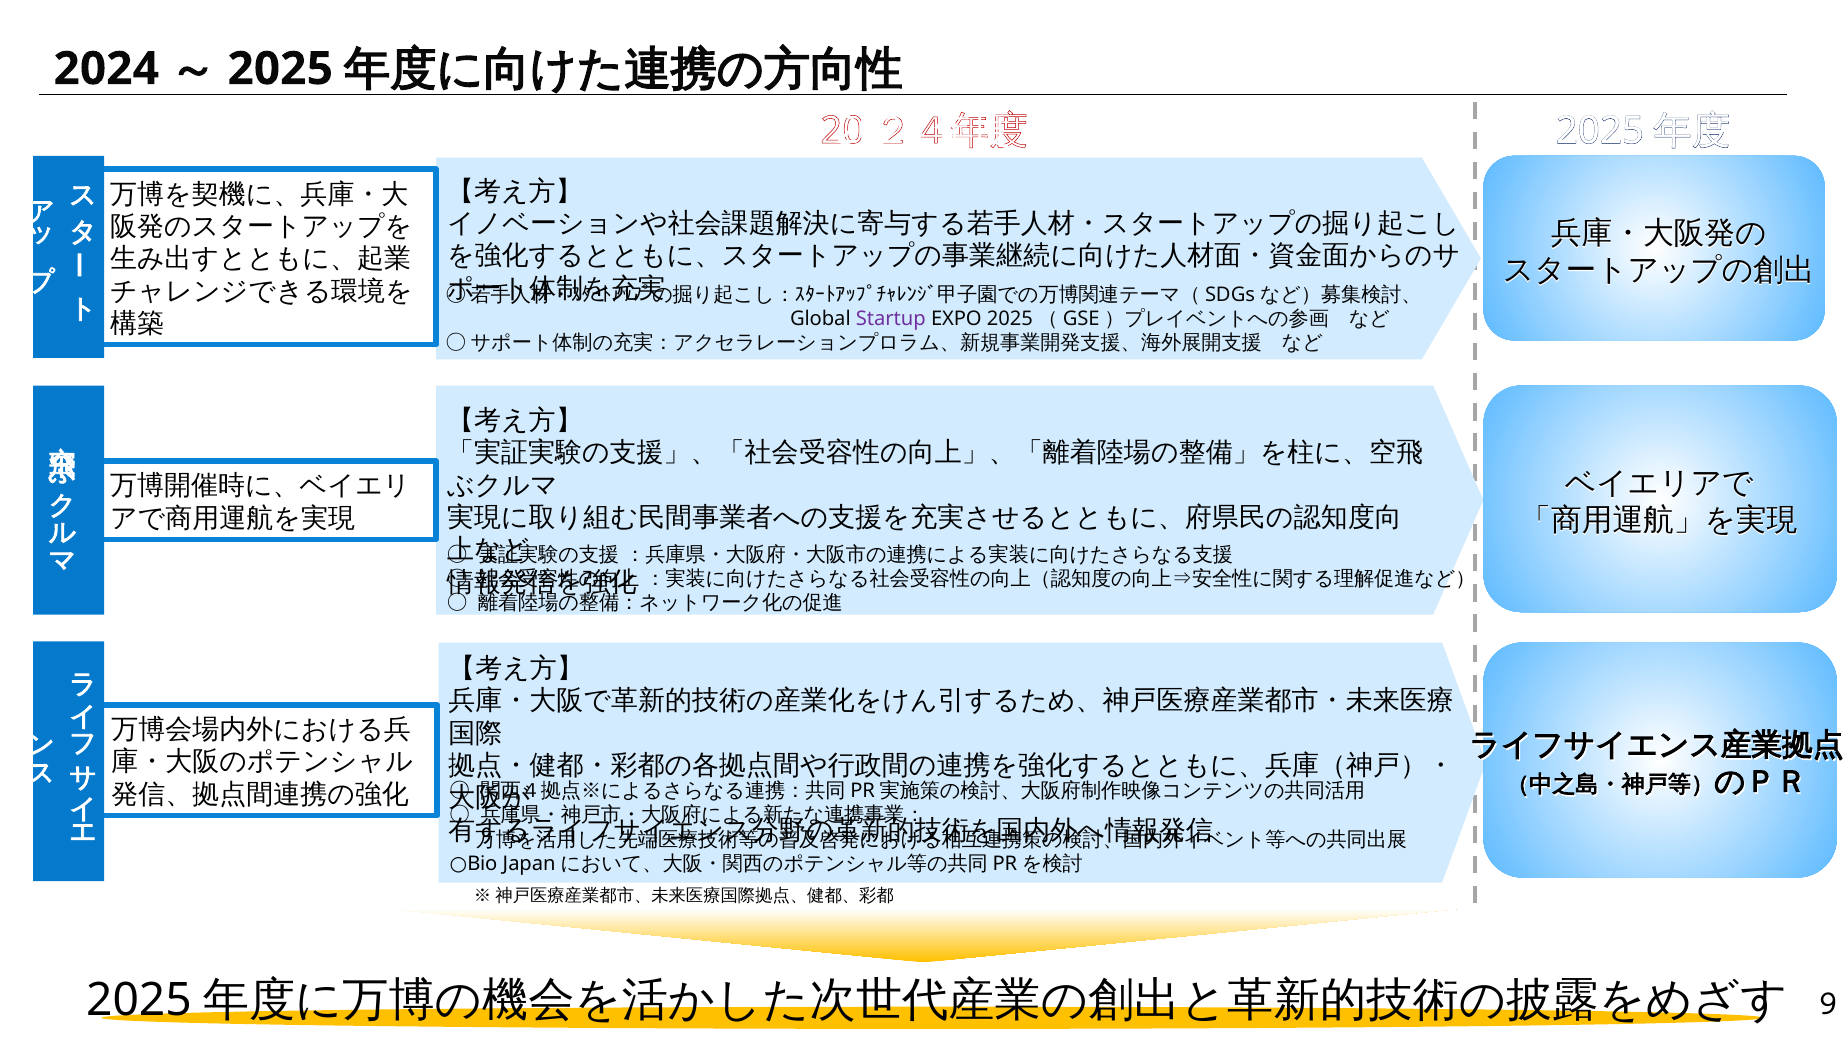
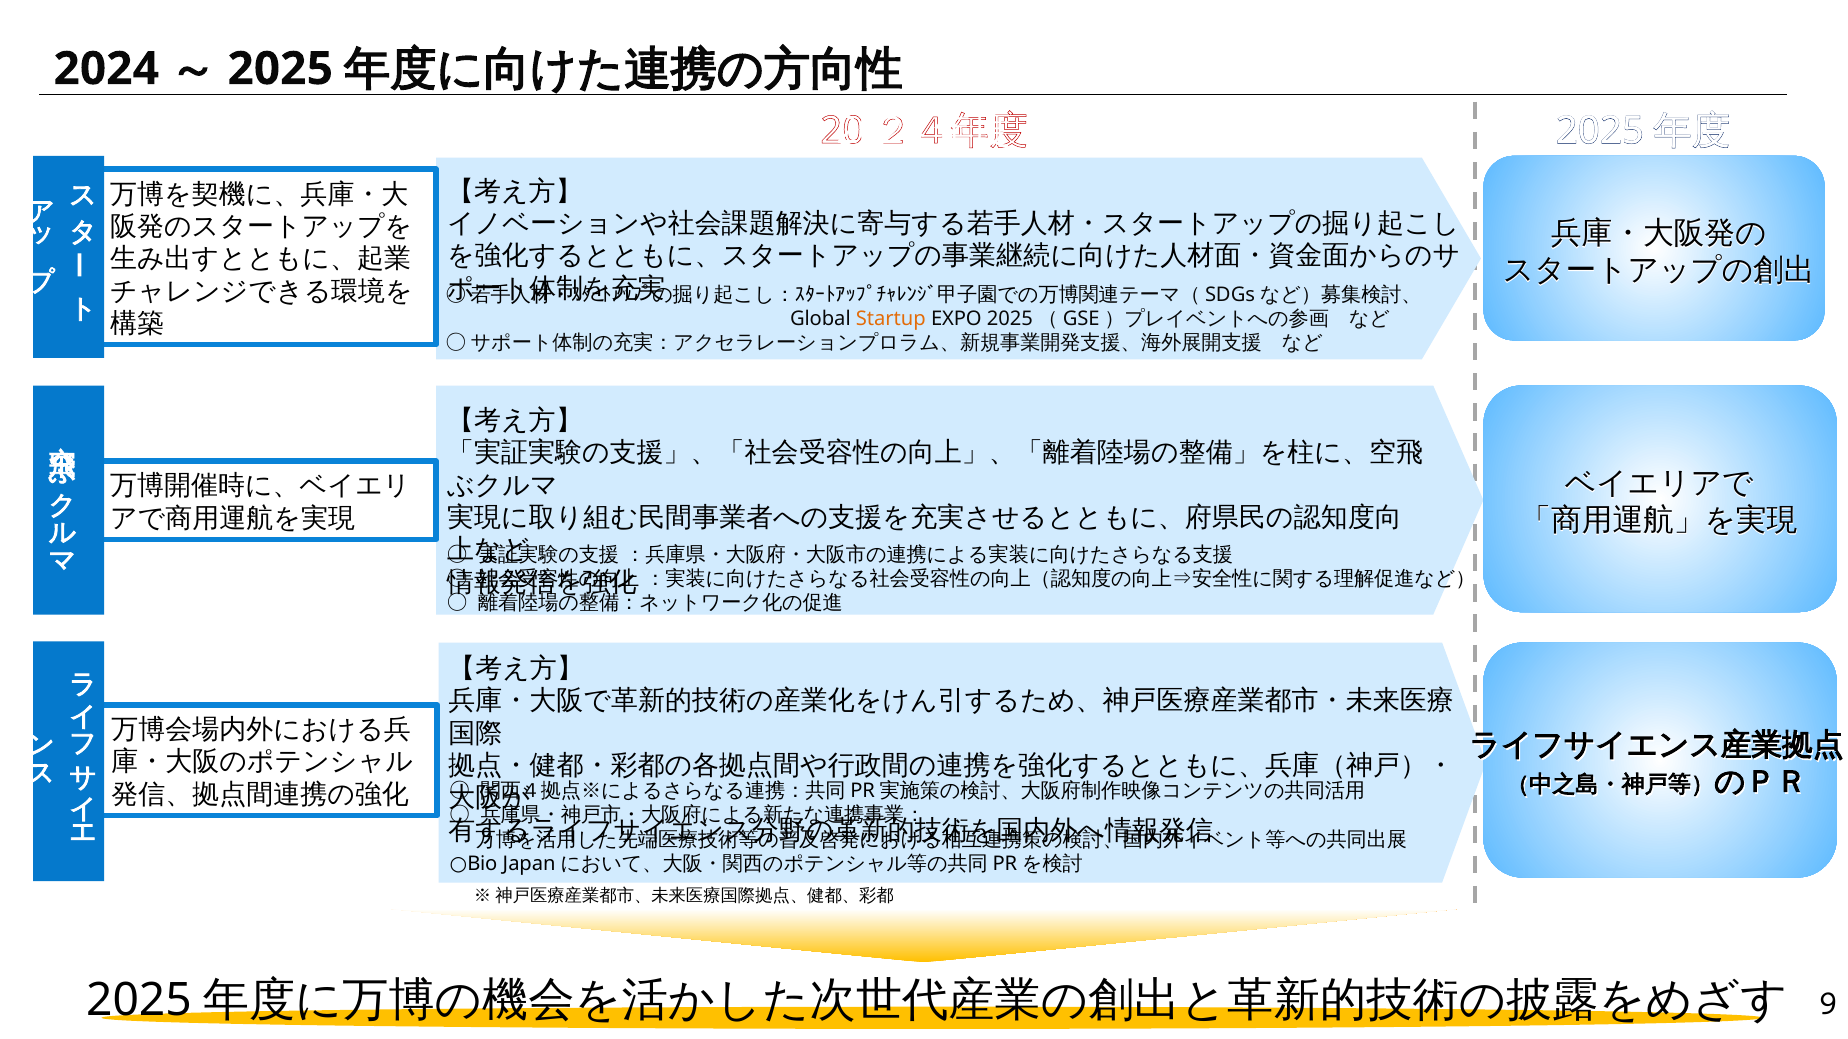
Startup colour: purple -> orange
